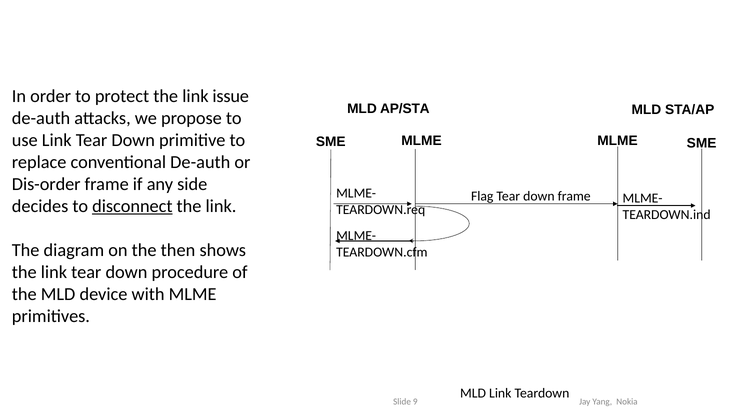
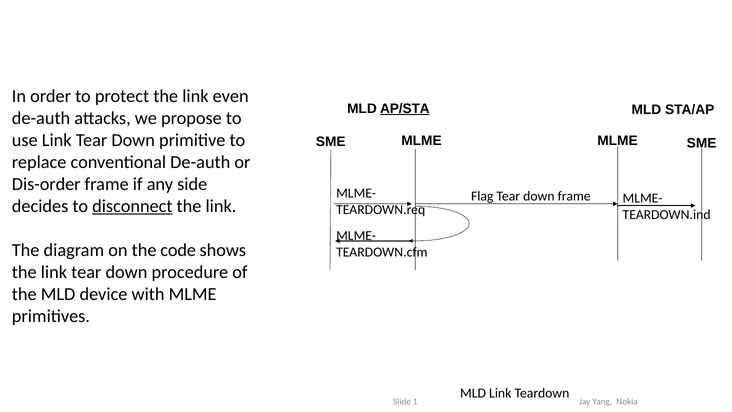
issue: issue -> even
AP/STA underline: none -> present
then: then -> code
9: 9 -> 1
